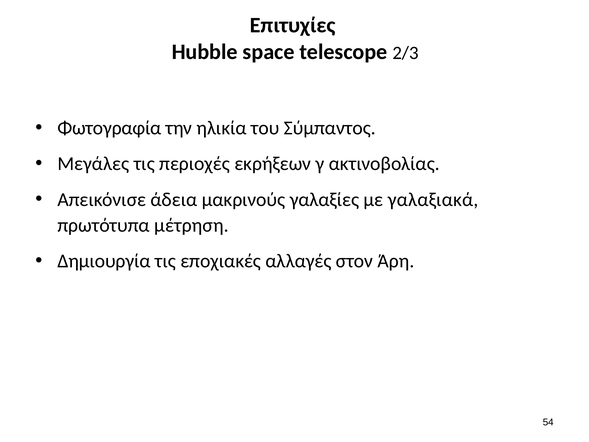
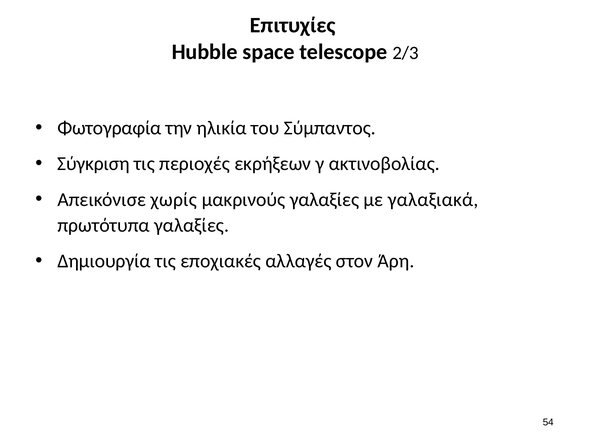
Μεγάλες: Μεγάλες -> Σύγκριση
άδεια: άδεια -> χωρίς
πρωτότυπα μέτρηση: μέτρηση -> γαλαξίες
